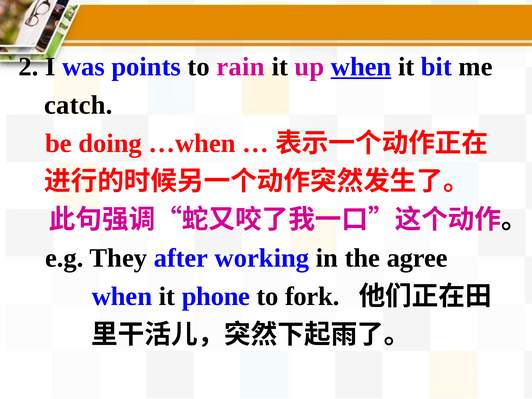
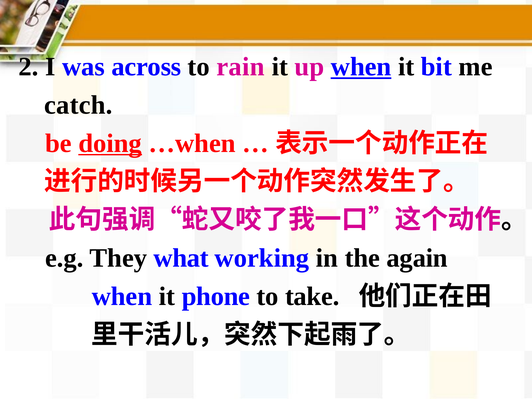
points: points -> across
doing underline: none -> present
after: after -> what
agree: agree -> again
fork: fork -> take
